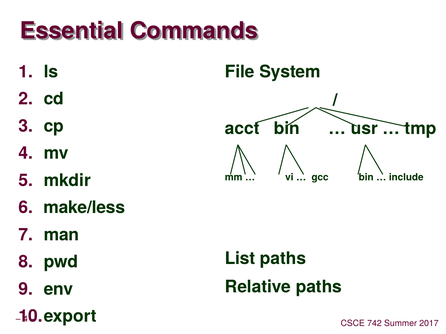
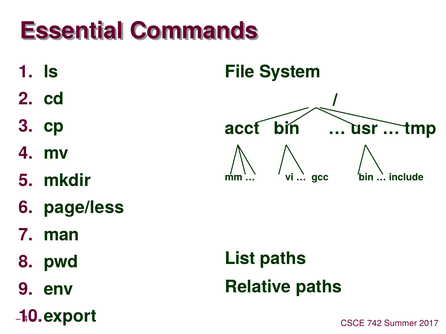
make/less: make/less -> page/less
